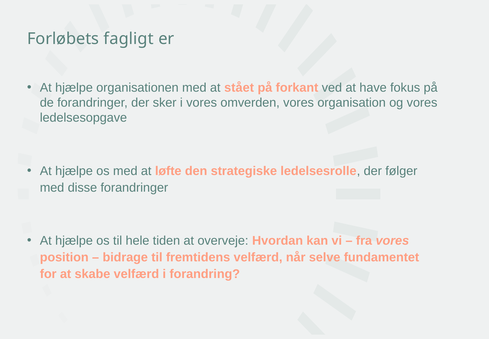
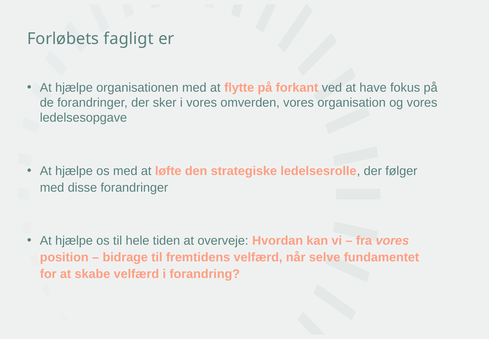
stået: stået -> flytte
